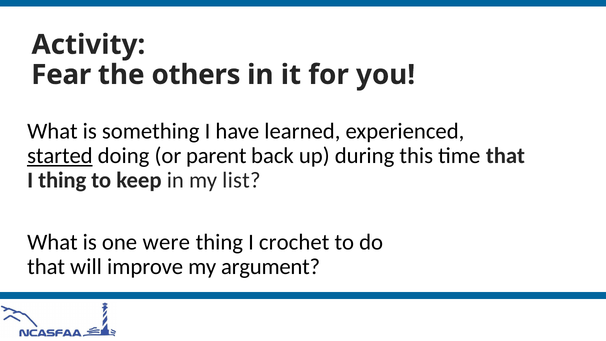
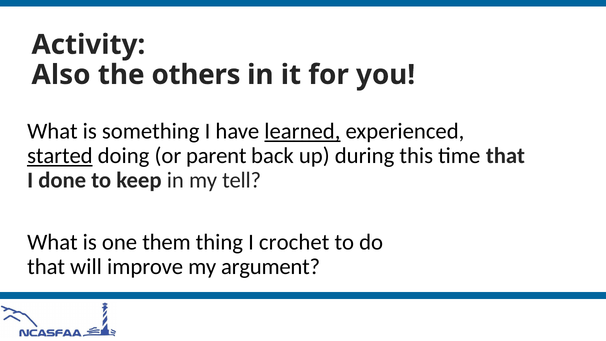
Fear: Fear -> Also
learned underline: none -> present
I thing: thing -> done
list: list -> tell
were: were -> them
